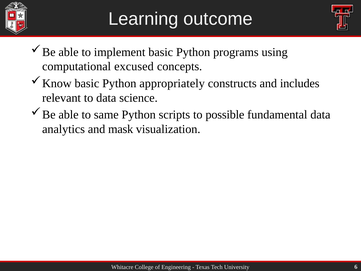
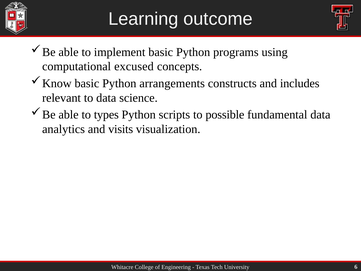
appropriately: appropriately -> arrangements
same: same -> types
mask: mask -> visits
